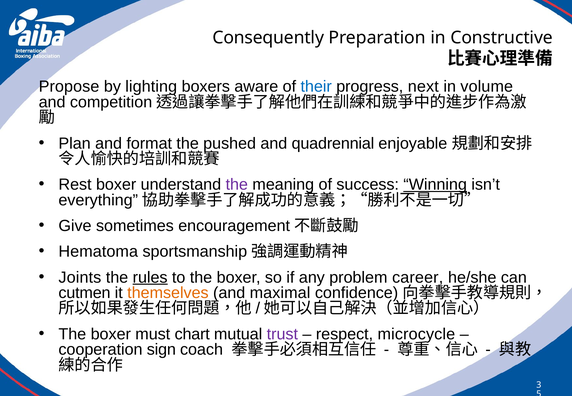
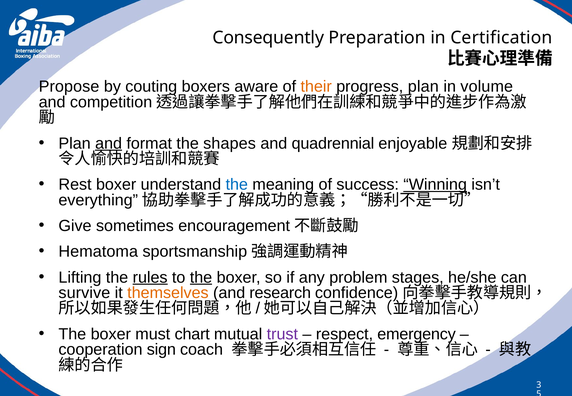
Constructive: Constructive -> Certification
lighting: lighting -> couting
their colour: blue -> orange
progress next: next -> plan
and at (109, 143) underline: none -> present
pushed: pushed -> shapes
the at (237, 185) colour: purple -> blue
Joints: Joints -> Lifting
the at (201, 277) underline: none -> present
career: career -> stages
cutmen: cutmen -> survive
maximal: maximal -> research
microcycle: microcycle -> emergency
